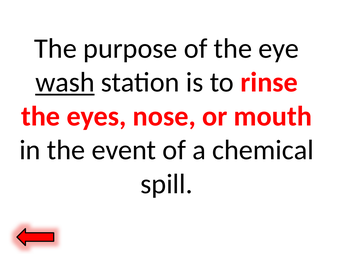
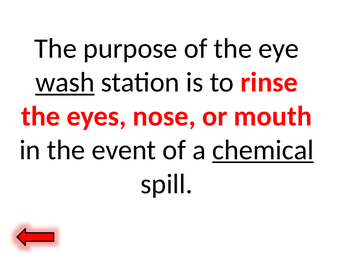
chemical underline: none -> present
